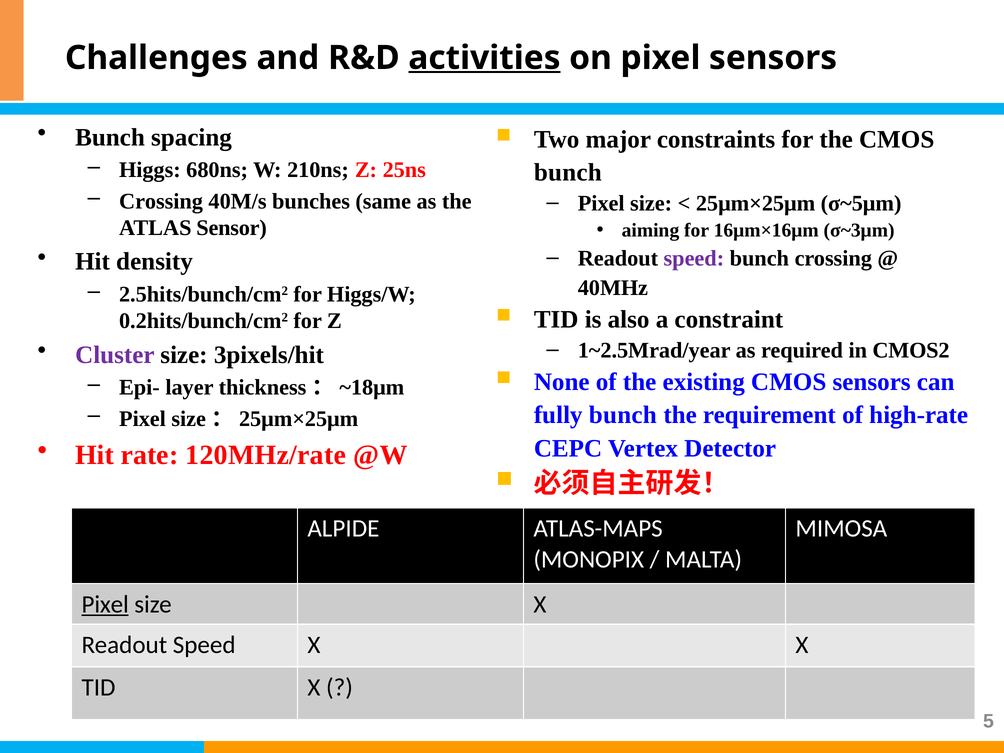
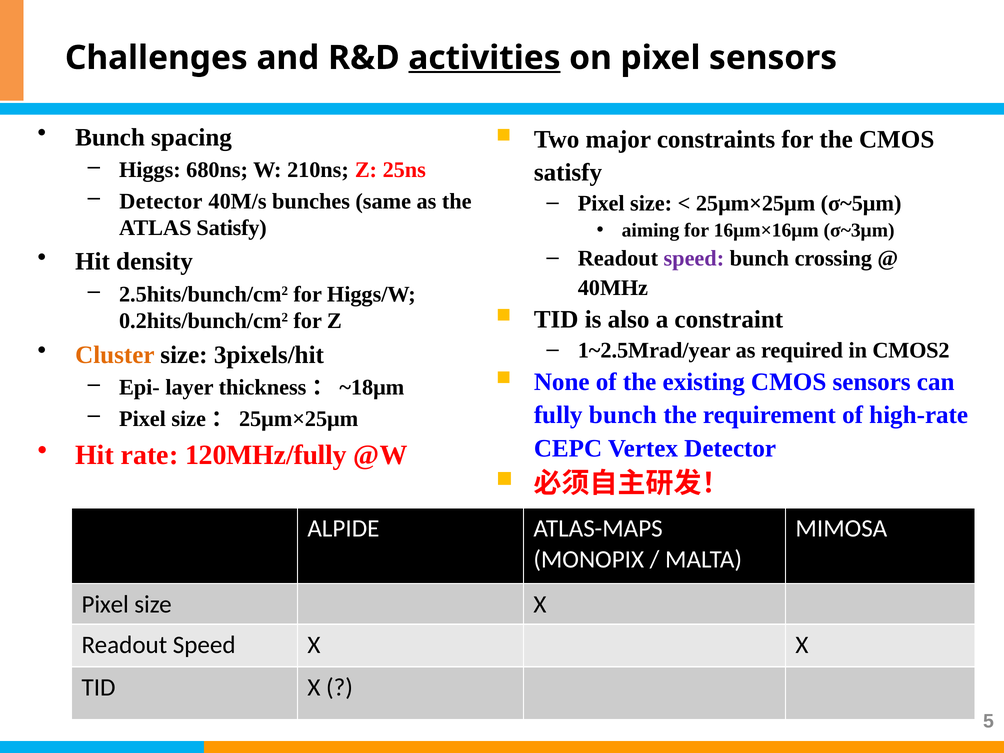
bunch at (568, 172): bunch -> satisfy
Crossing at (161, 201): Crossing -> Detector
ATLAS Sensor: Sensor -> Satisfy
Cluster colour: purple -> orange
120MHz/rate: 120MHz/rate -> 120MHz/fully
Pixel at (105, 604) underline: present -> none
